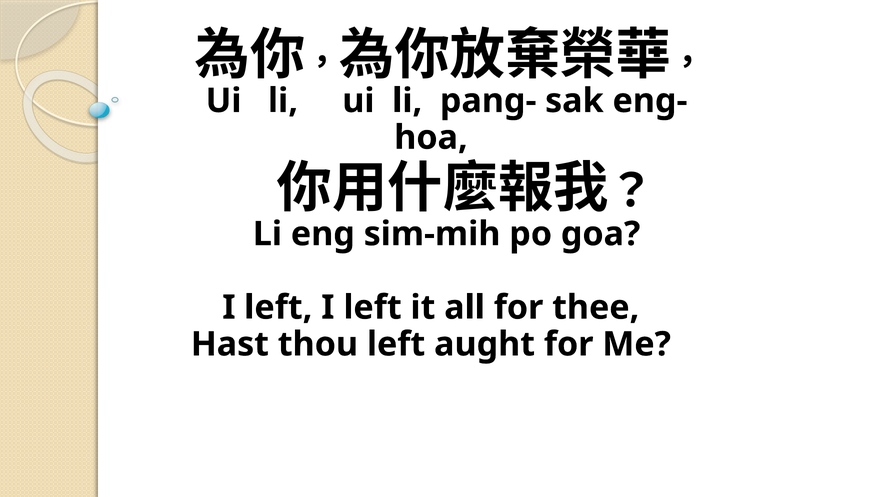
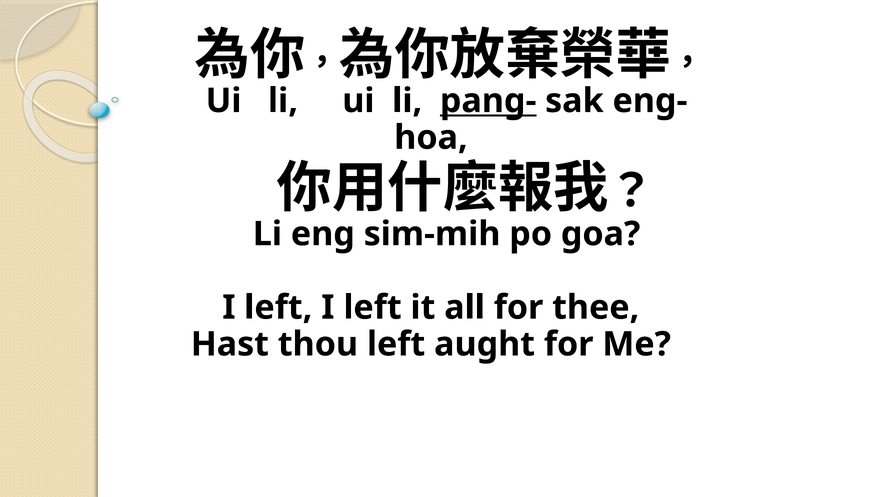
pang- underline: none -> present
